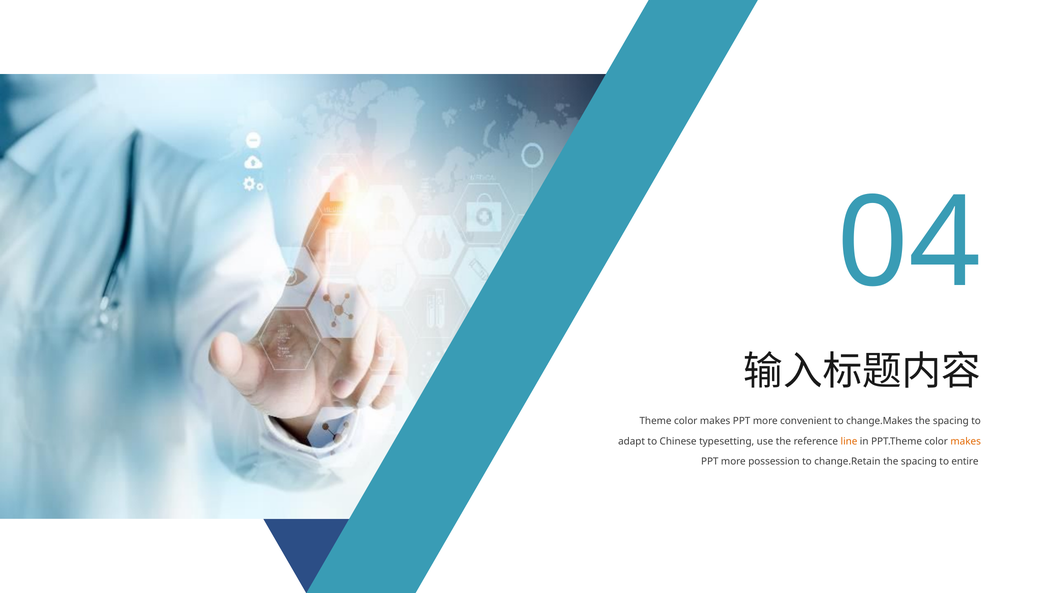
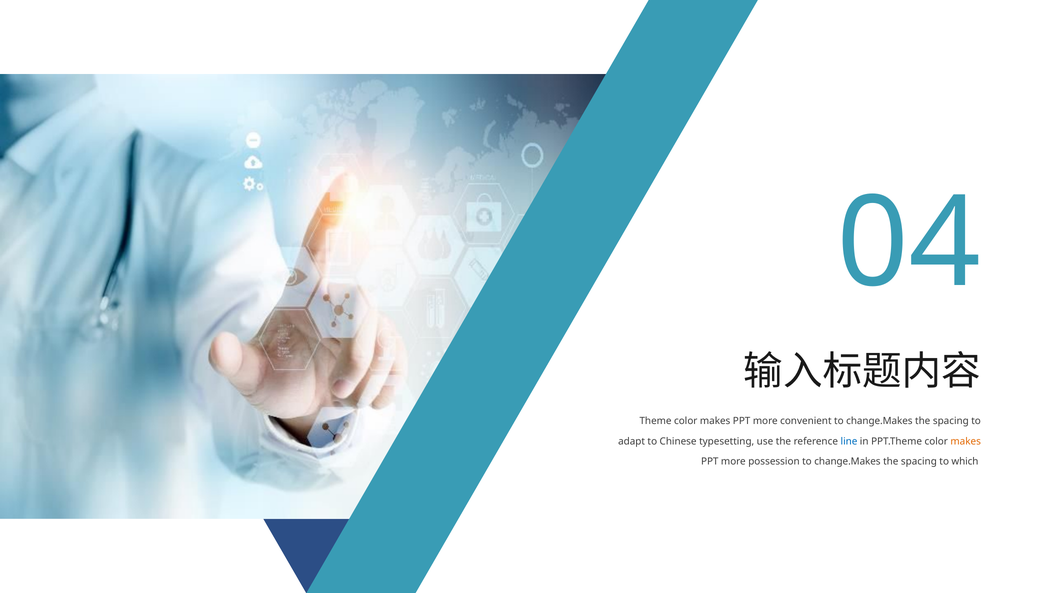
line colour: orange -> blue
change.Retain at (847, 461): change.Retain -> change.Makes
entire: entire -> which
